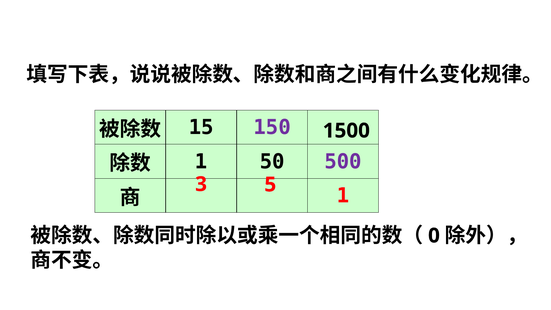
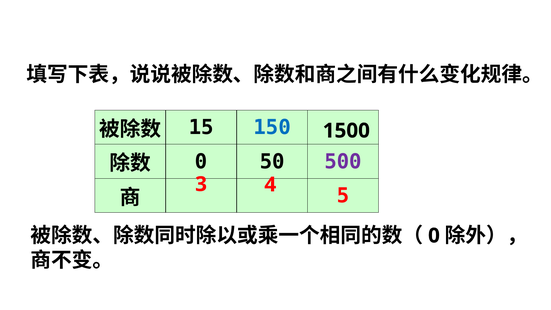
150 colour: purple -> blue
1 at (201, 162): 1 -> 0
5: 5 -> 4
1 at (343, 196): 1 -> 5
